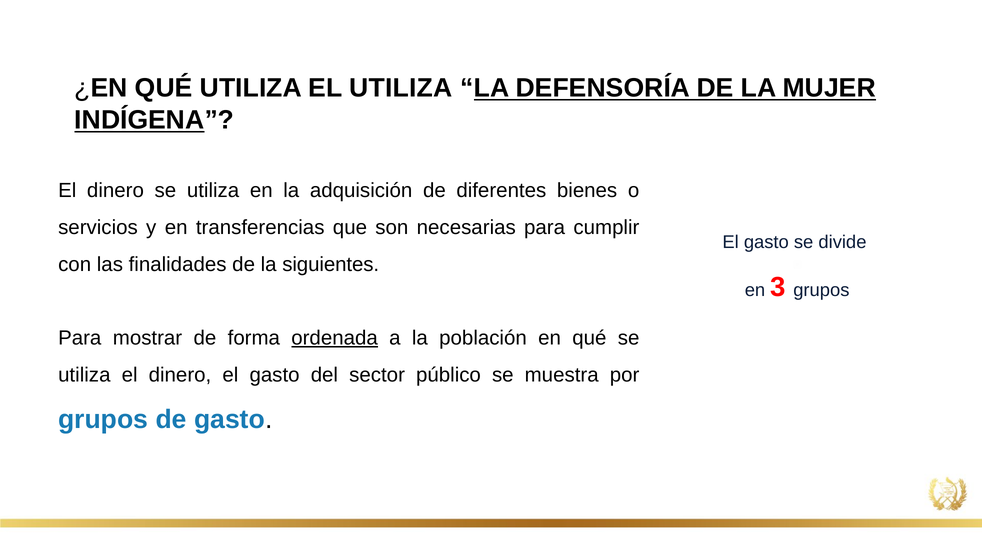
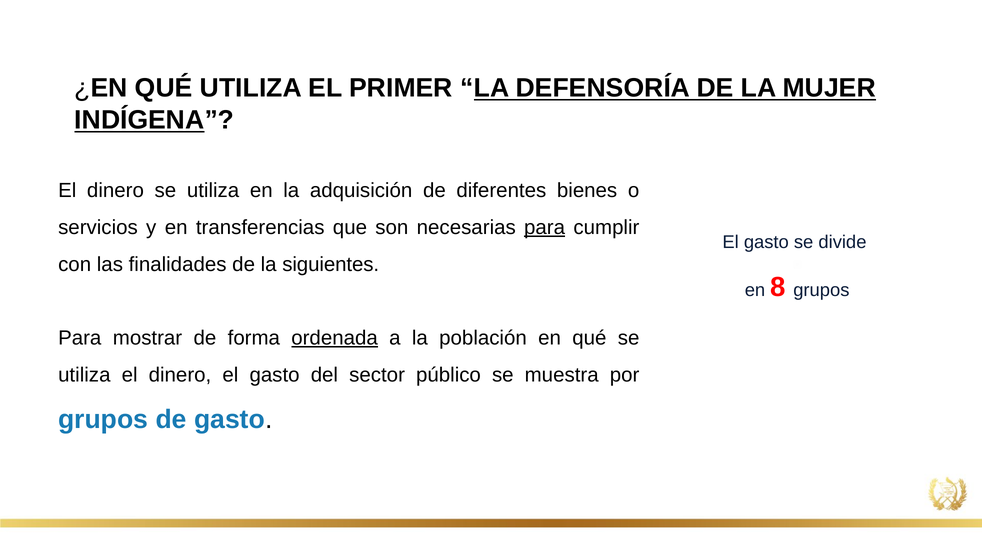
EL UTILIZA: UTILIZA -> PRIMER
para at (545, 228) underline: none -> present
3: 3 -> 8
